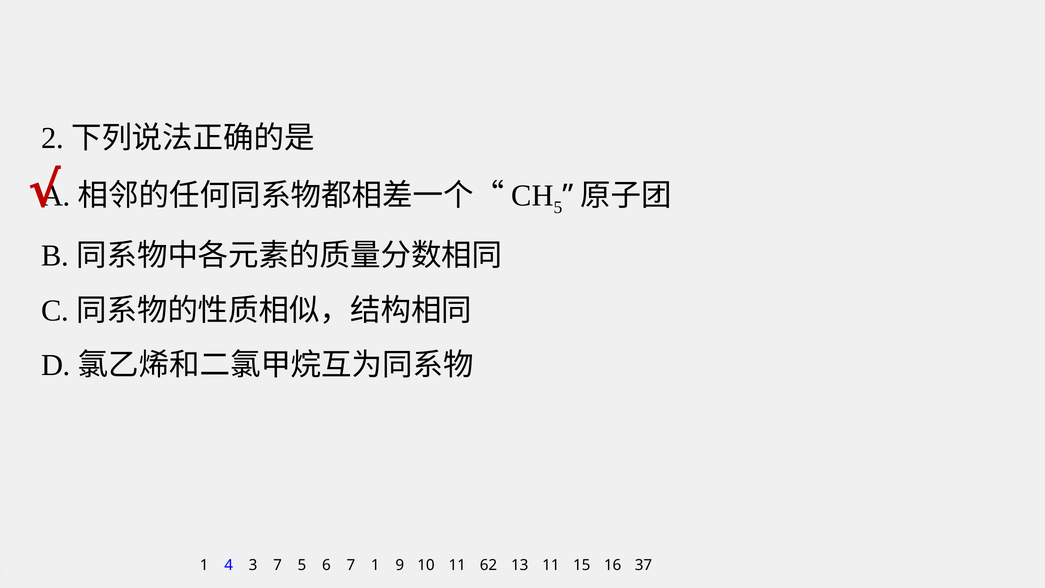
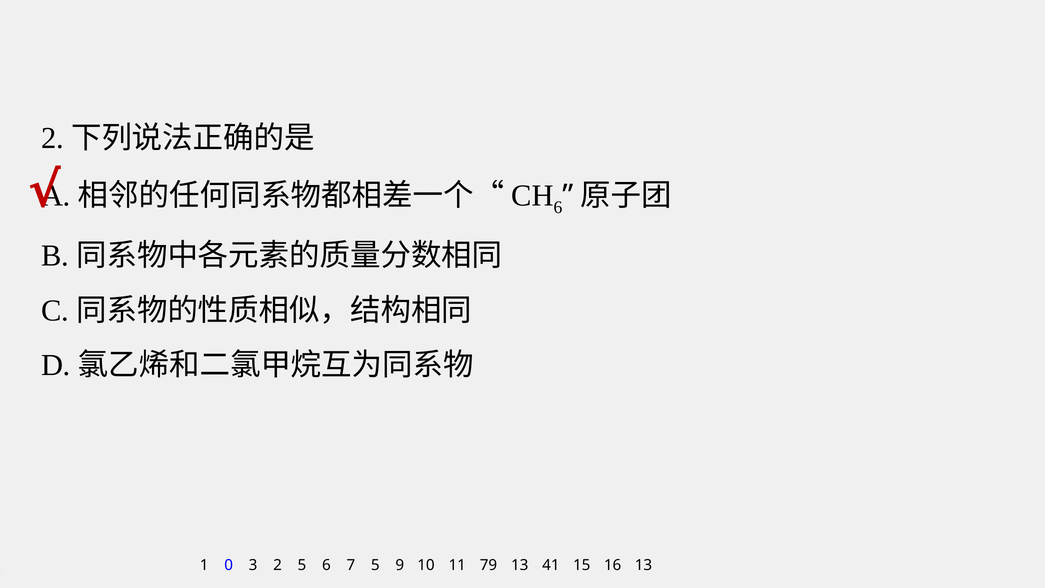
5 at (558, 208): 5 -> 6
4: 4 -> 0
3 7: 7 -> 2
7 1: 1 -> 5
62: 62 -> 79
13 11: 11 -> 41
16 37: 37 -> 13
